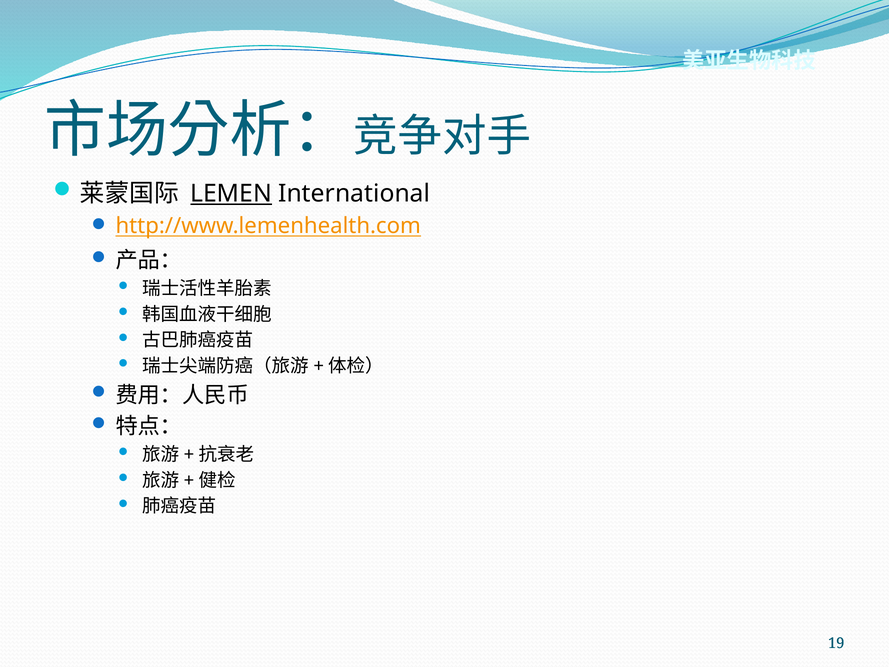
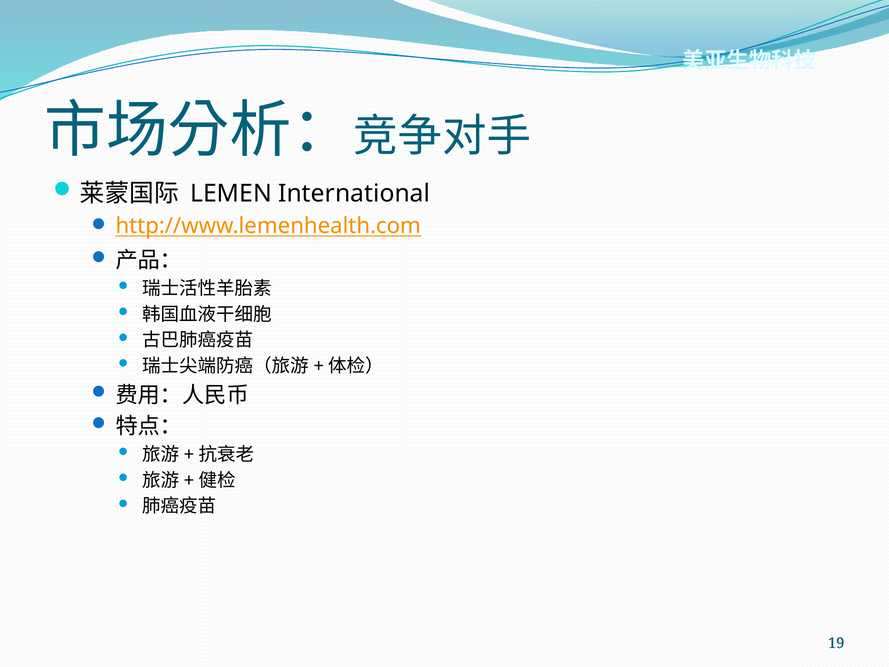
LEMEN underline: present -> none
